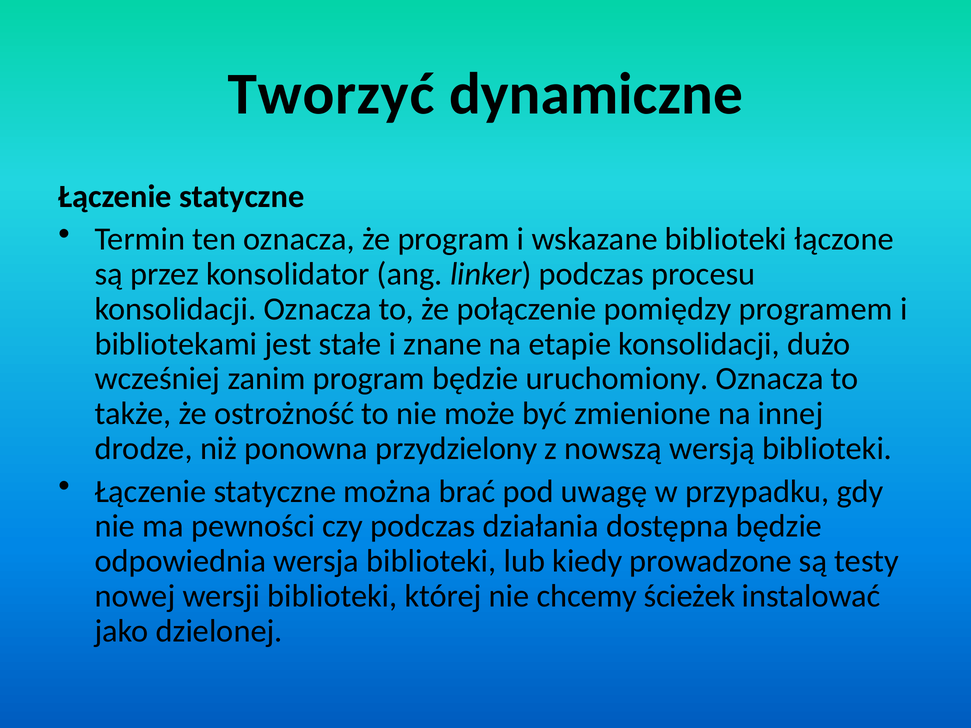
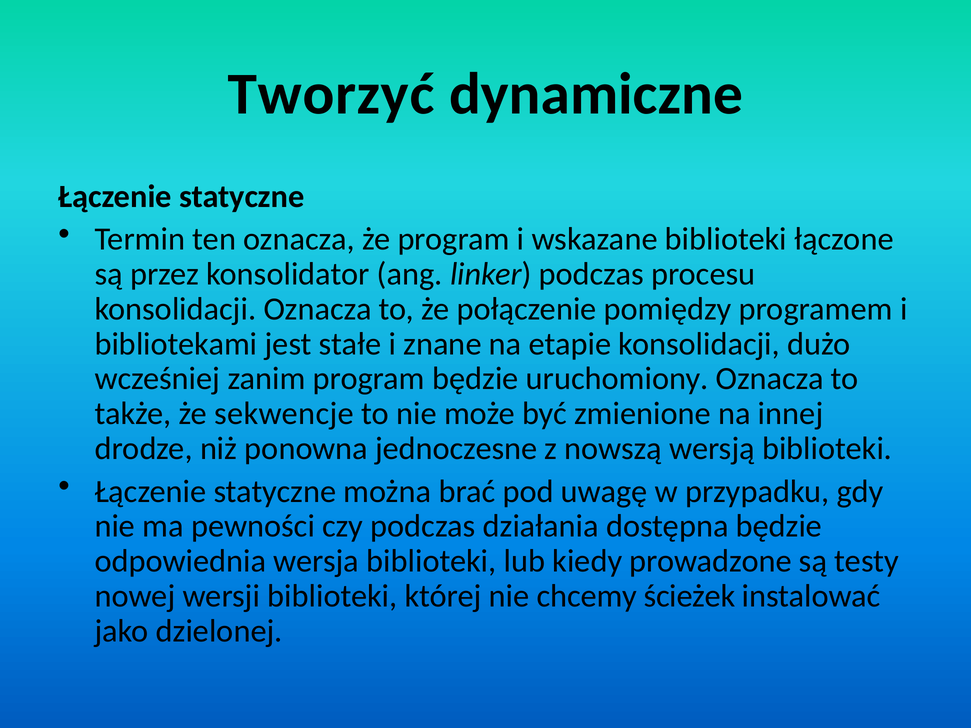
ostrożność: ostrożność -> sekwencje
przydzielony: przydzielony -> jednoczesne
